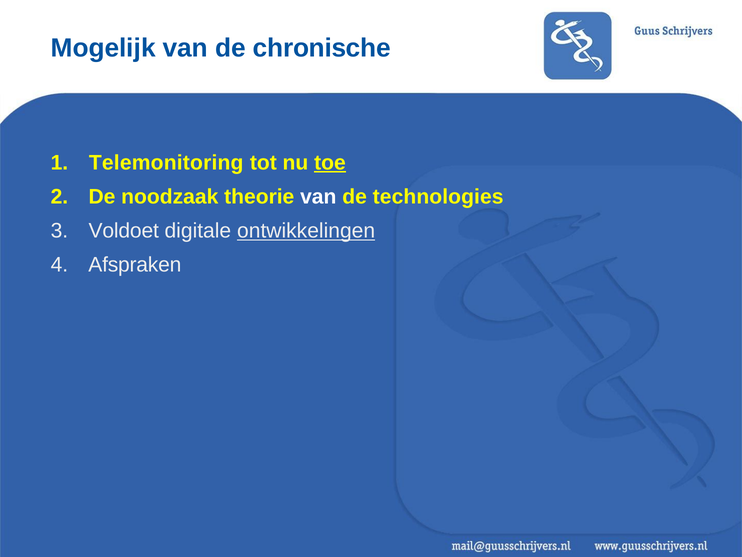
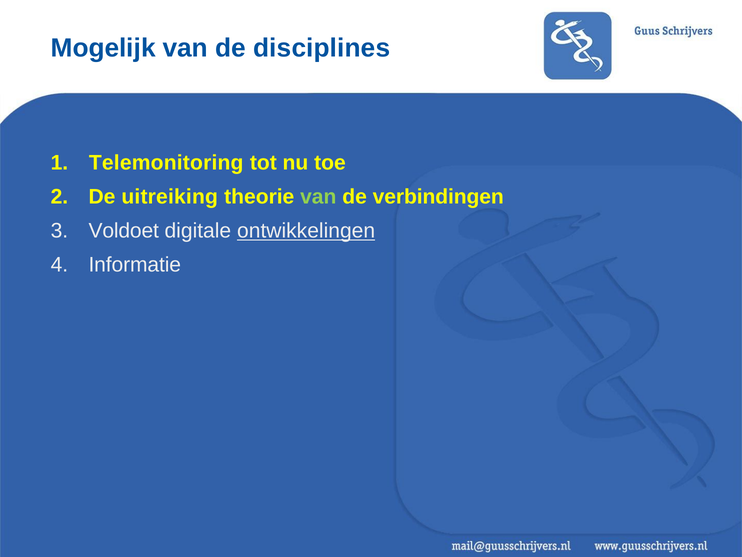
chronische: chronische -> disciplines
toe underline: present -> none
noodzaak: noodzaak -> uitreiking
van at (318, 197) colour: white -> light green
technologies: technologies -> verbindingen
Afspraken: Afspraken -> Informatie
